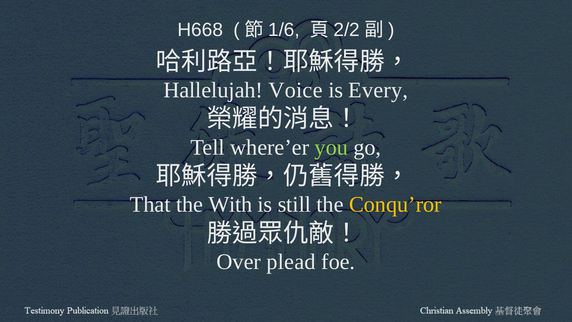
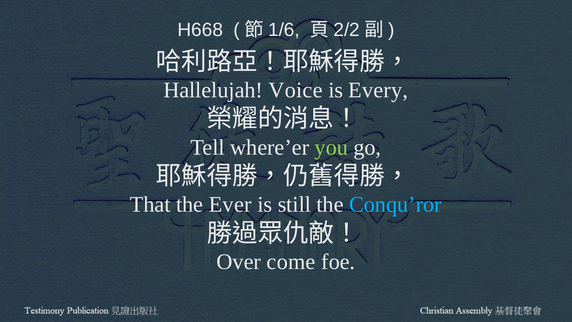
With: With -> Ever
Conqu’ror colour: yellow -> light blue
plead: plead -> come
